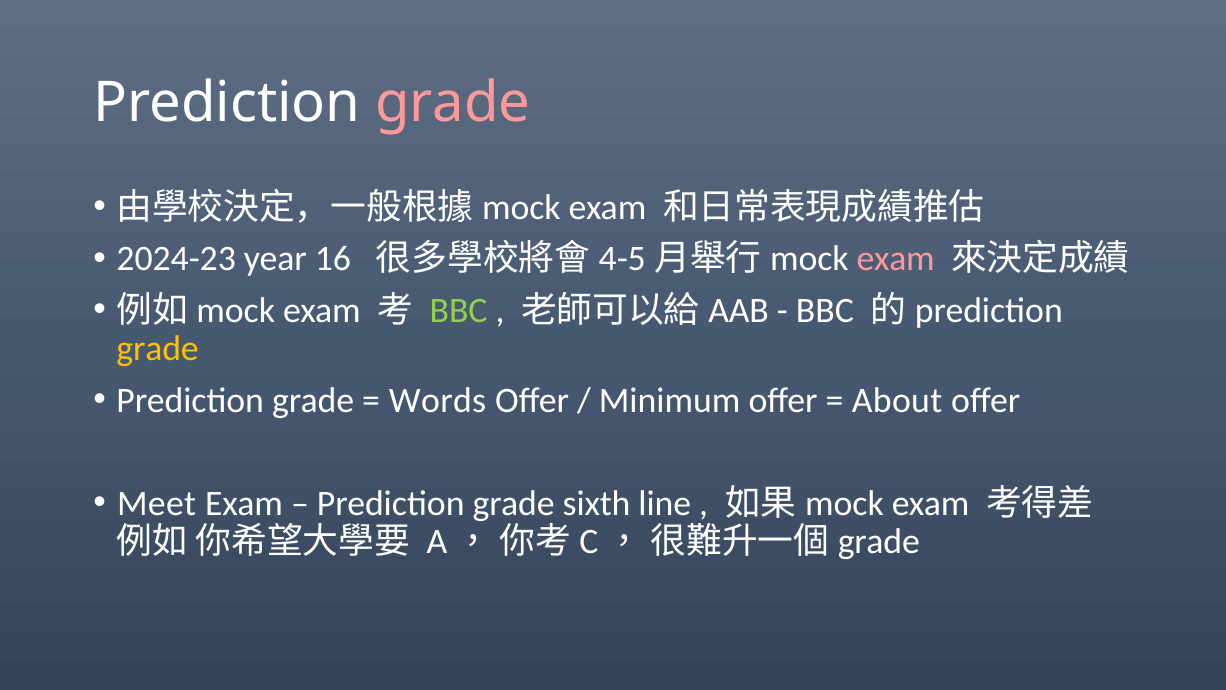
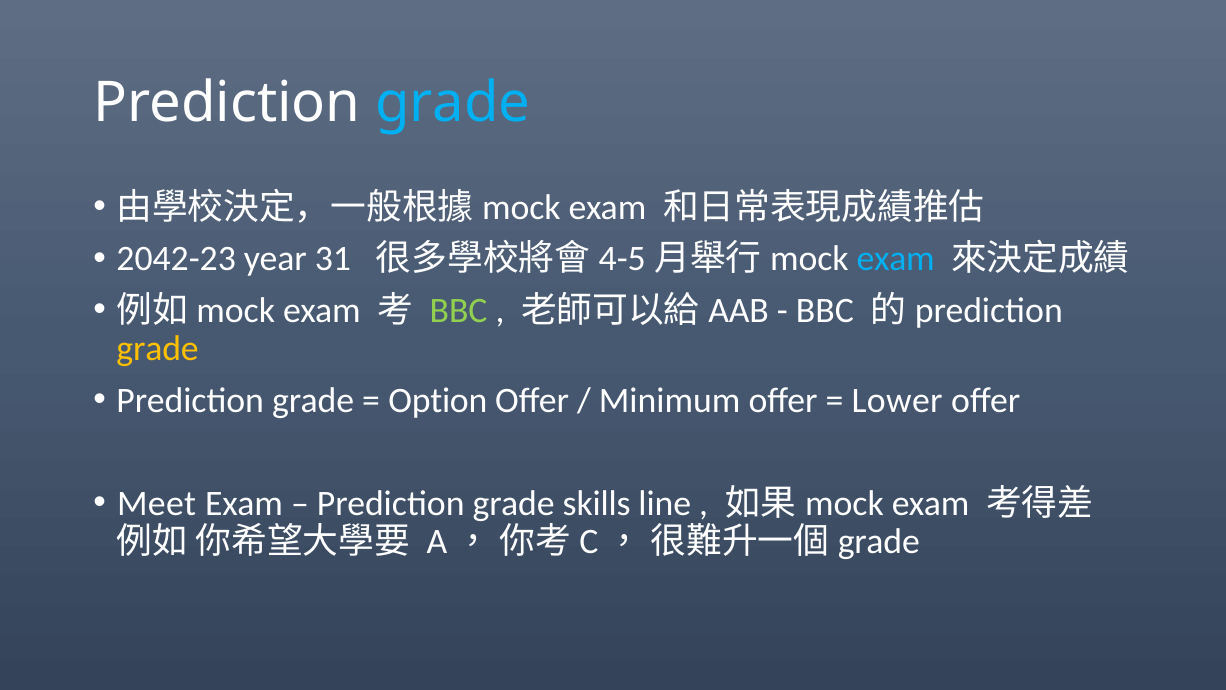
grade at (453, 103) colour: pink -> light blue
2024-23: 2024-23 -> 2042-23
16: 16 -> 31
exam at (896, 259) colour: pink -> light blue
Words: Words -> Option
About: About -> Lower
sixth: sixth -> skills
